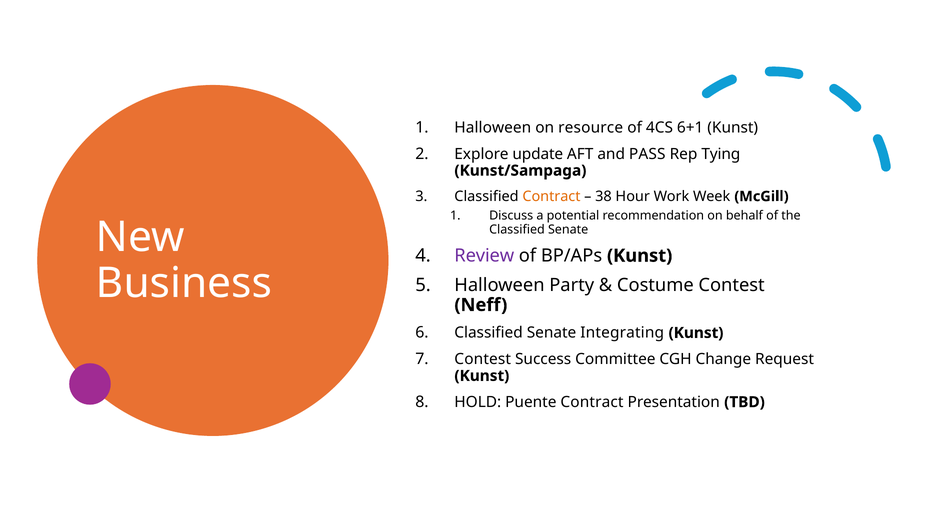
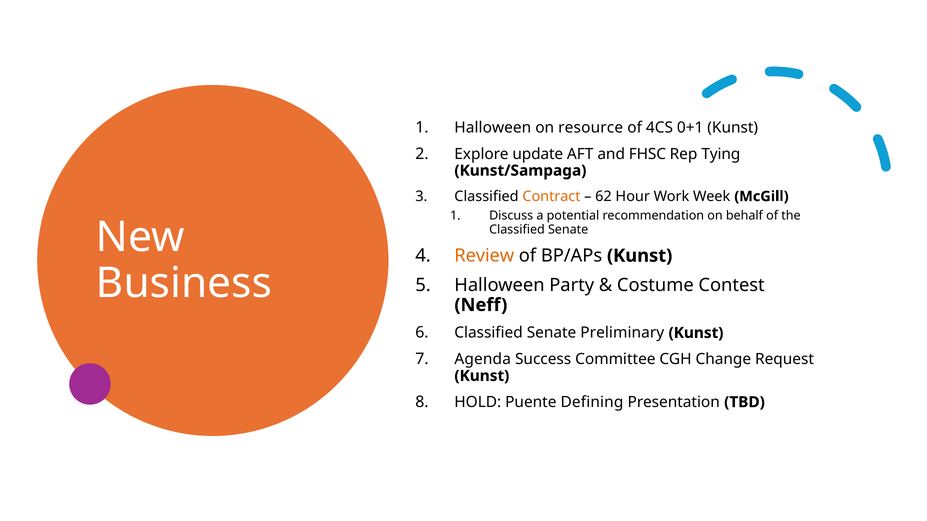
6+1: 6+1 -> 0+1
PASS: PASS -> FHSC
38: 38 -> 62
Review colour: purple -> orange
Integrating: Integrating -> Preliminary
Contest at (483, 359): Contest -> Agenda
Puente Contract: Contract -> Defining
